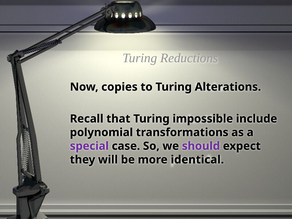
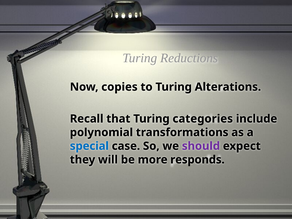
impossible: impossible -> categories
special colour: purple -> blue
identical: identical -> responds
